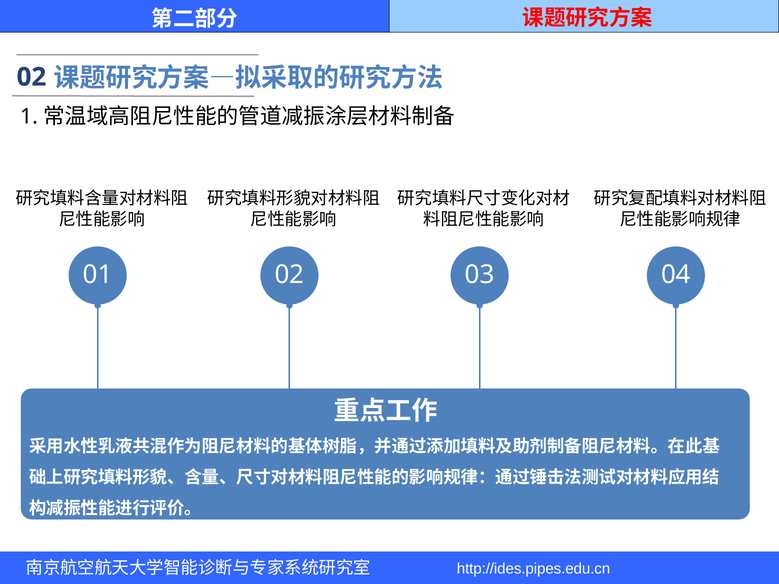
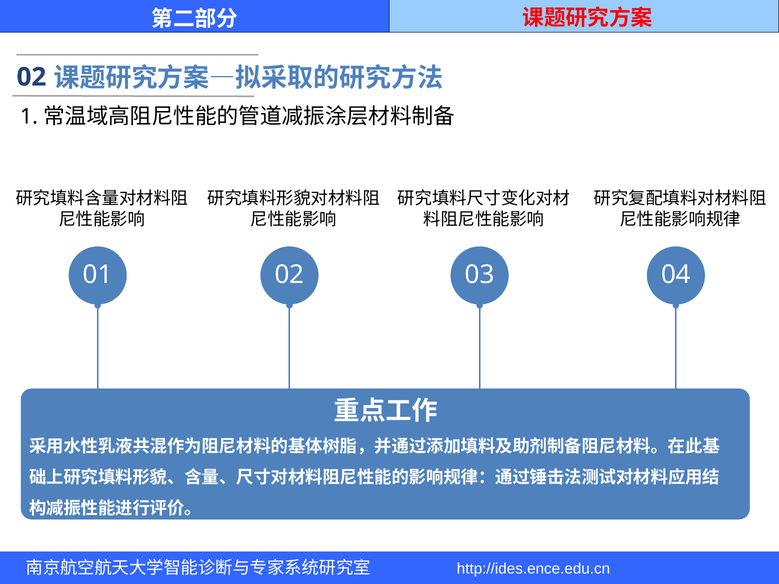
http://ides.pipes.edu.cn: http://ides.pipes.edu.cn -> http://ides.ence.edu.cn
